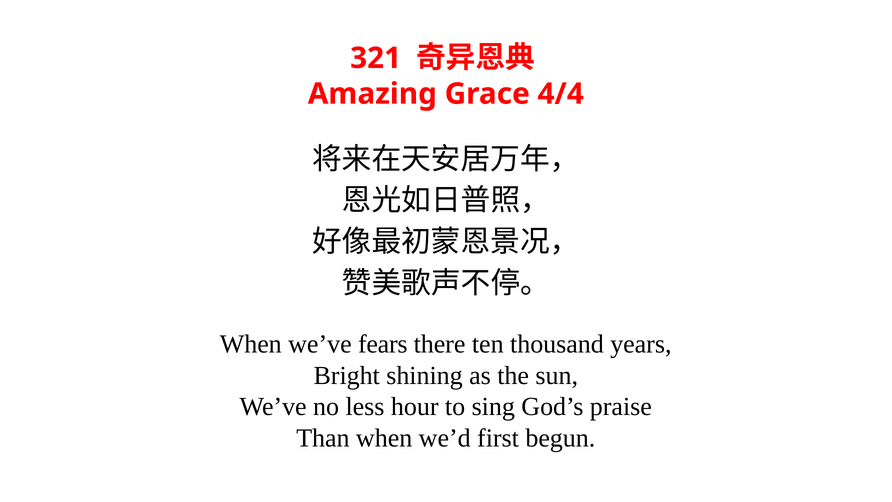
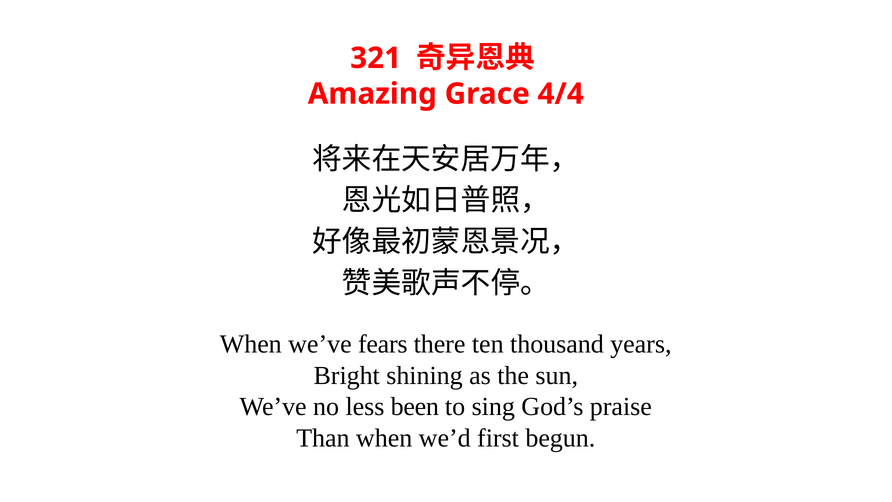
hour: hour -> been
